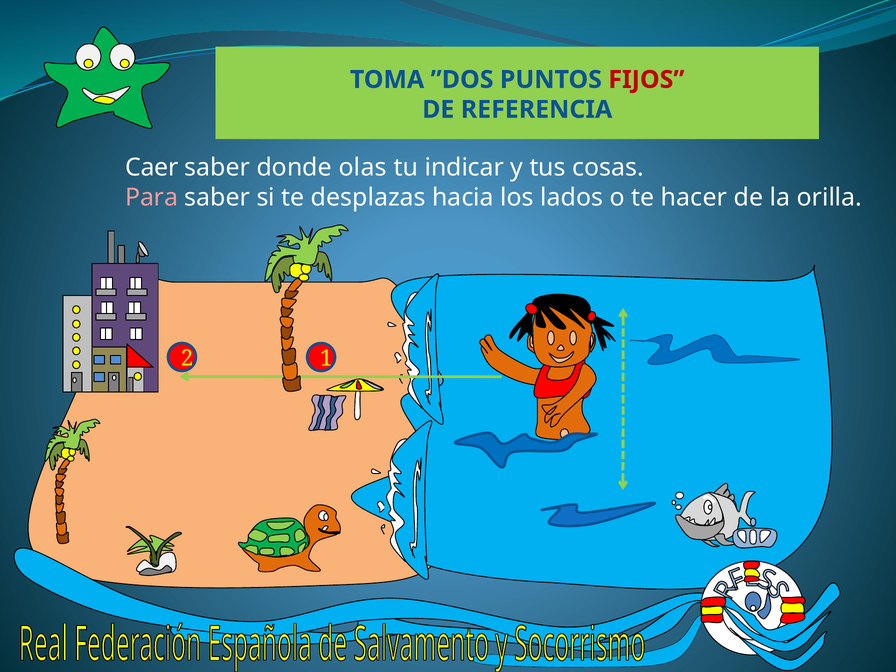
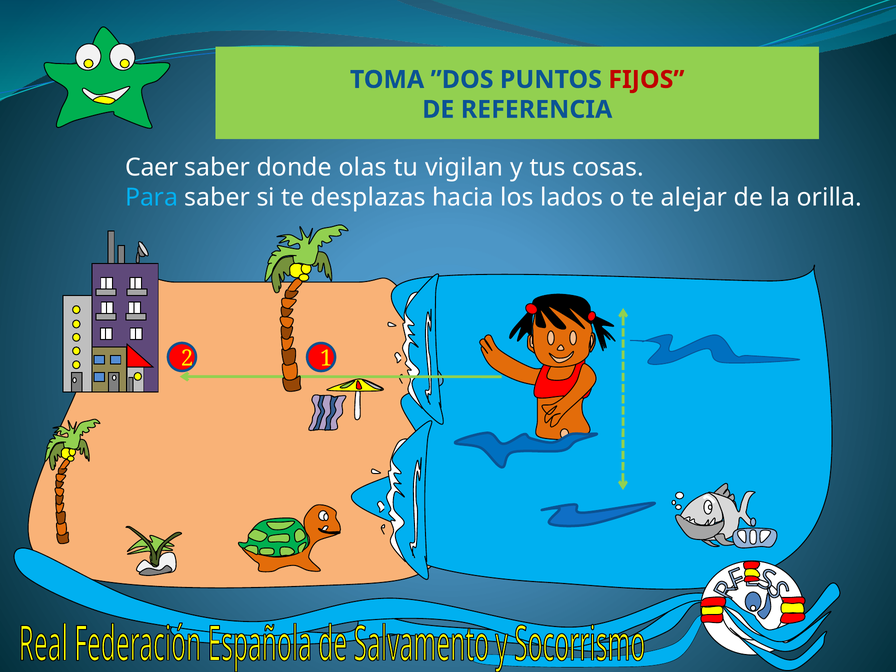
indicar: indicar -> vigilan
Para colour: pink -> light blue
hacer: hacer -> alejar
